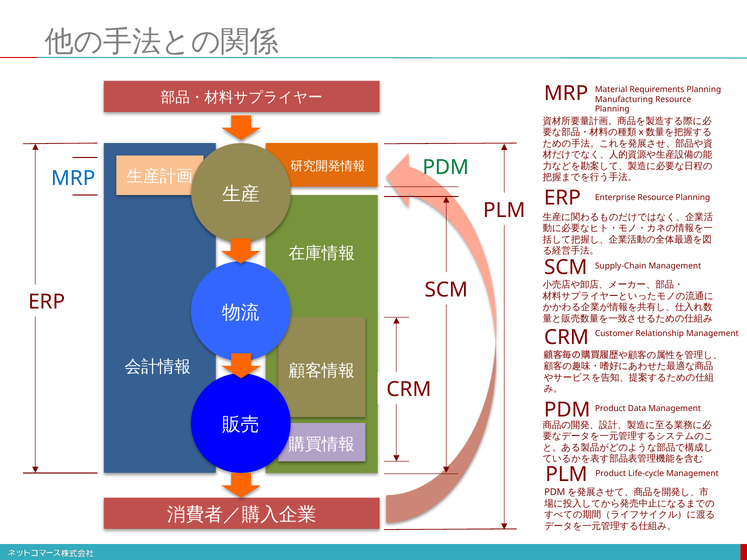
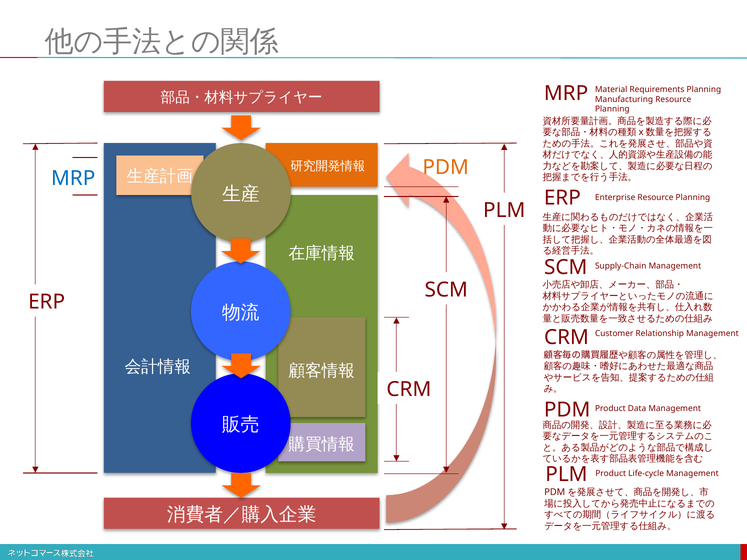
PDM at (446, 167) colour: green -> orange
